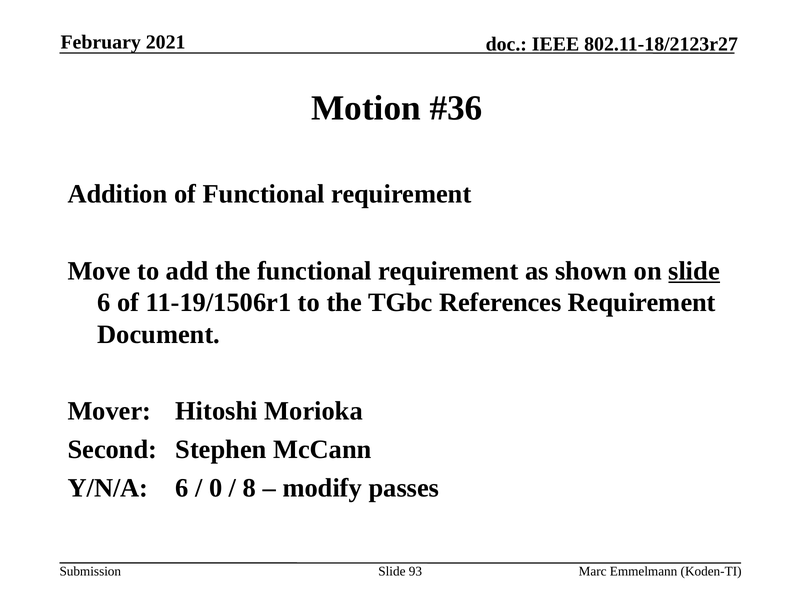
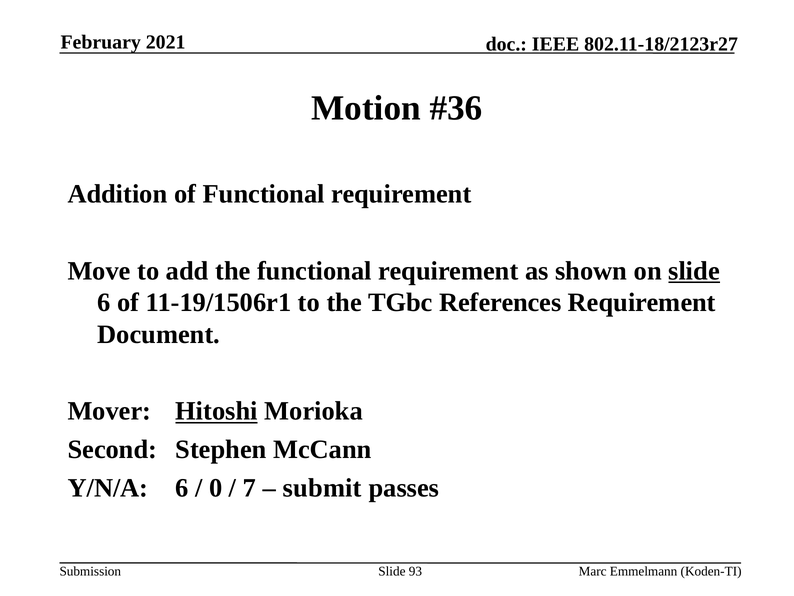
Hitoshi underline: none -> present
8: 8 -> 7
modify: modify -> submit
